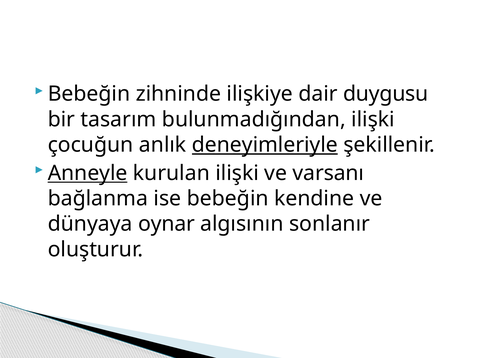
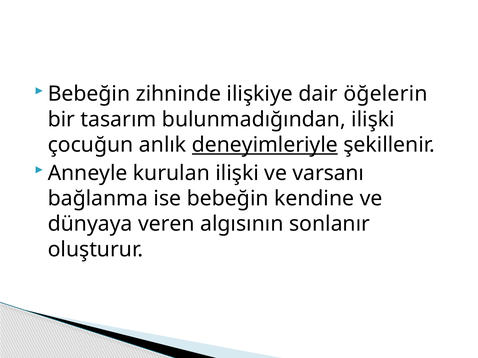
duygusu: duygusu -> öğelerin
Anneyle underline: present -> none
oynar: oynar -> veren
